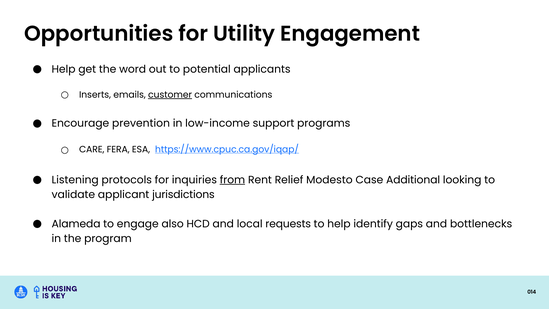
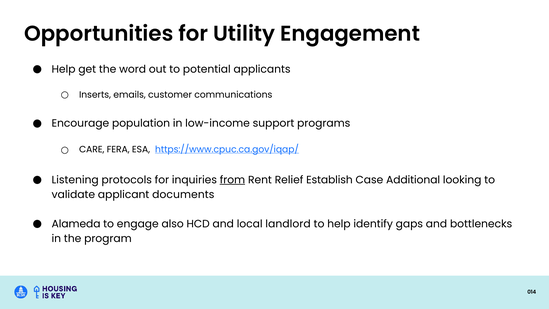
customer underline: present -> none
prevention: prevention -> population
Modesto: Modesto -> Establish
jurisdictions: jurisdictions -> documents
requests: requests -> landlord
